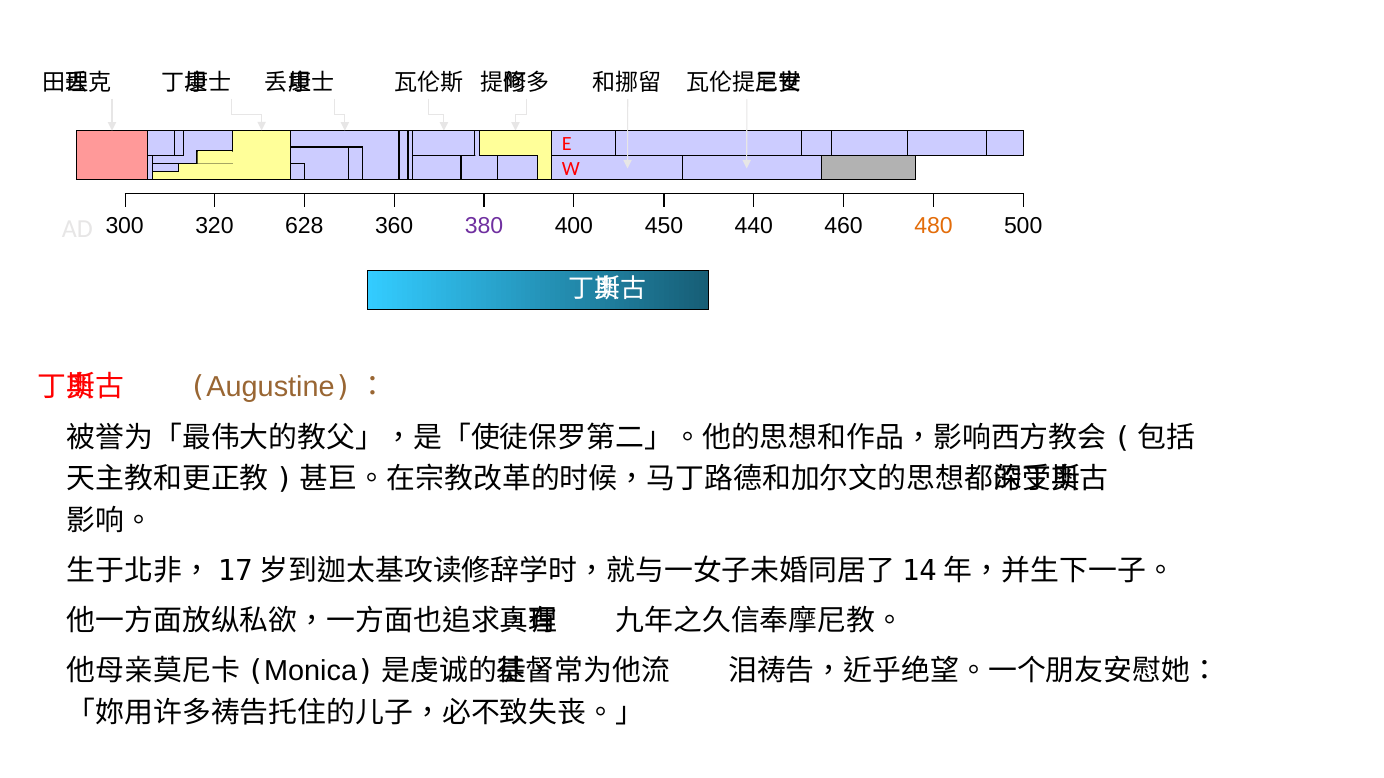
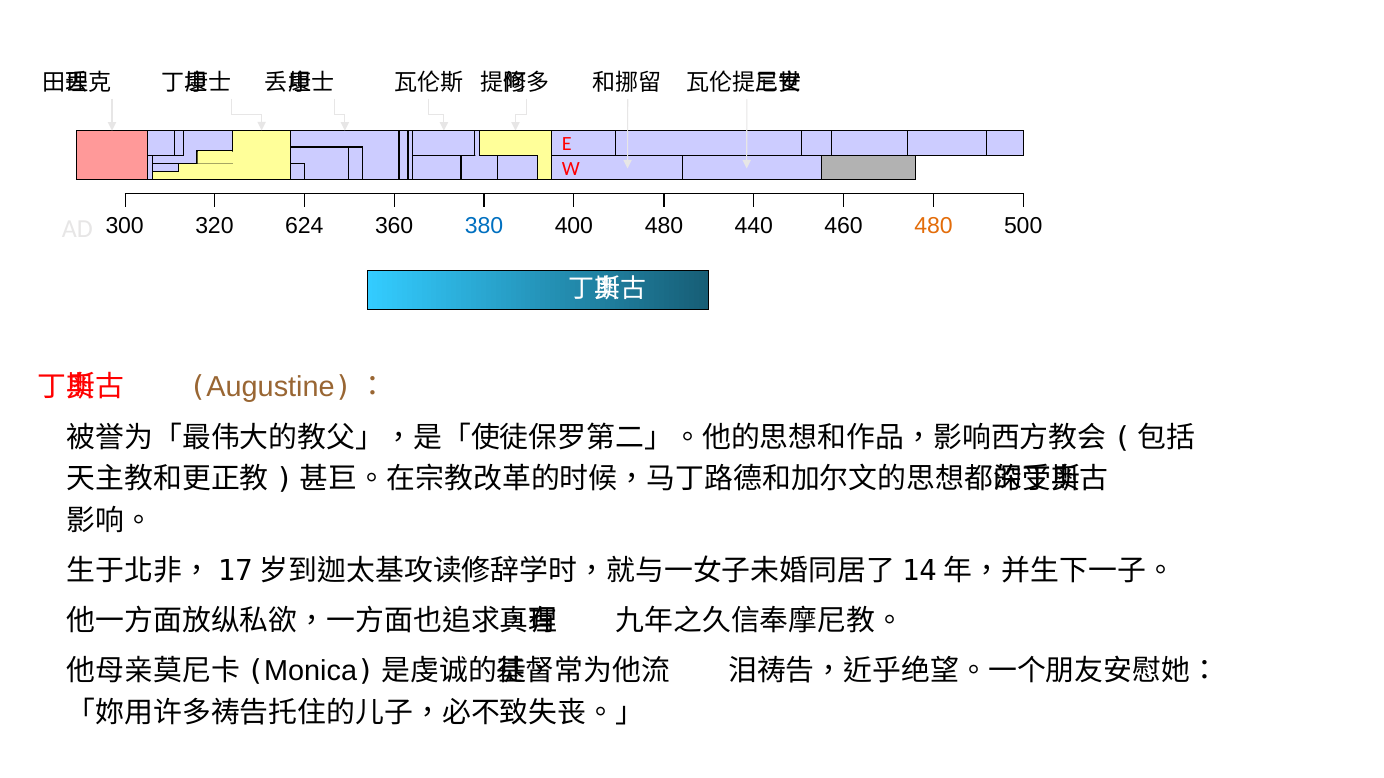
628: 628 -> 624
380 colour: purple -> blue
400 450: 450 -> 480
